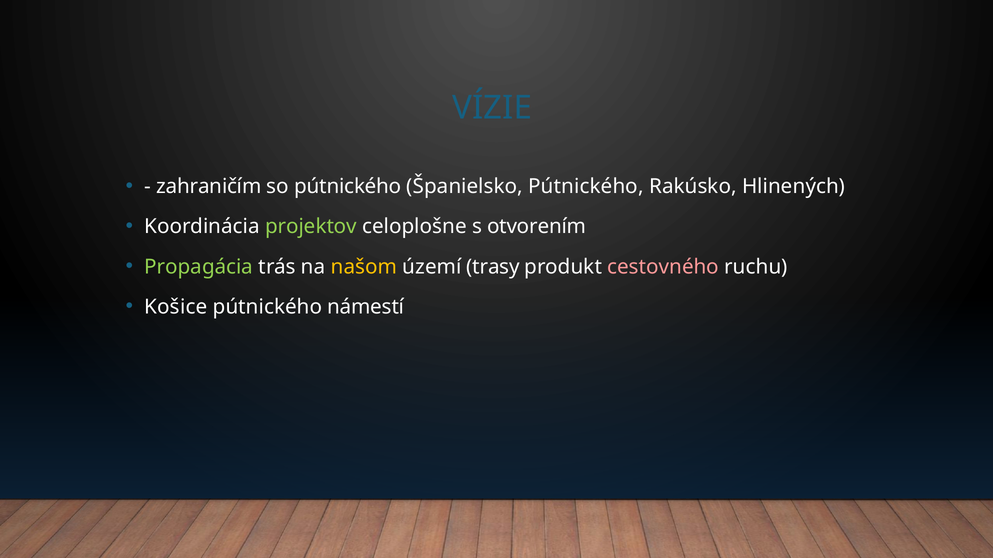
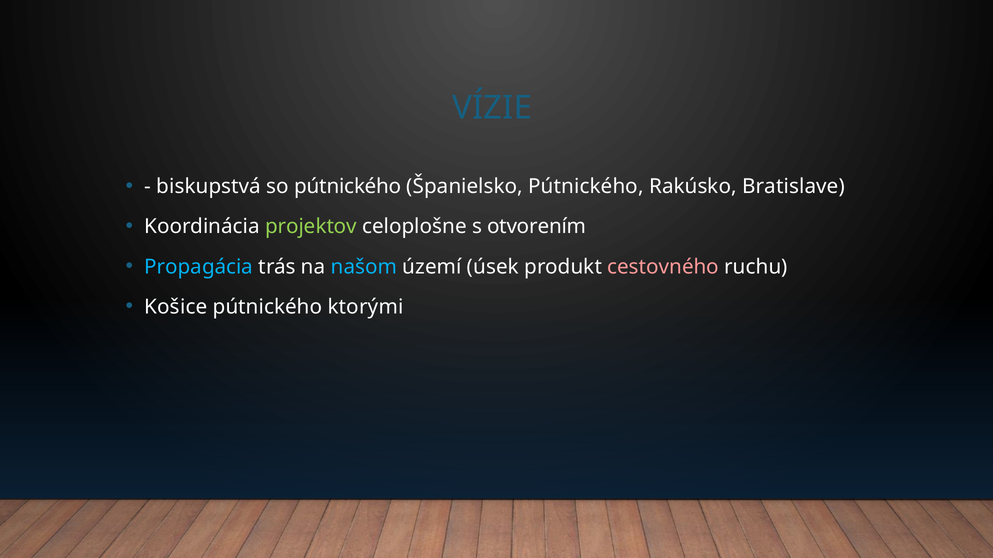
zahraničím: zahraničím -> biskupstvá
Hlinených: Hlinených -> Bratislave
Propagácia colour: light green -> light blue
našom colour: yellow -> light blue
trasy: trasy -> úsek
námestí: námestí -> ktorými
